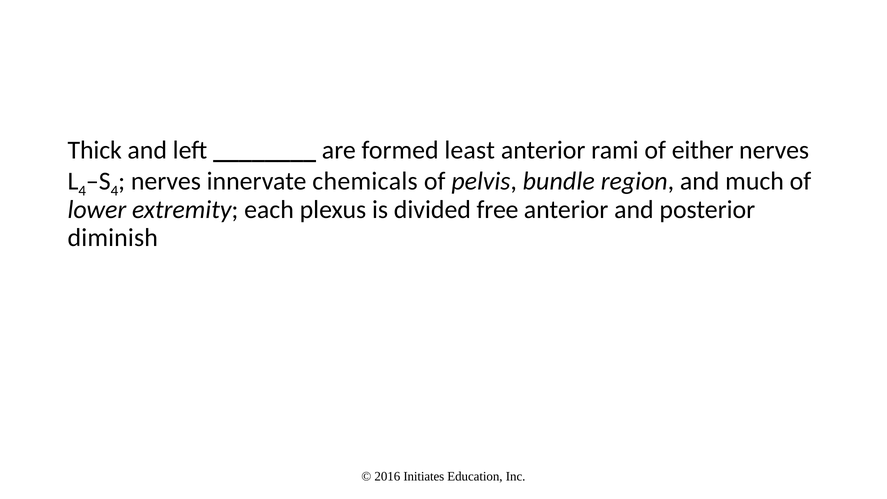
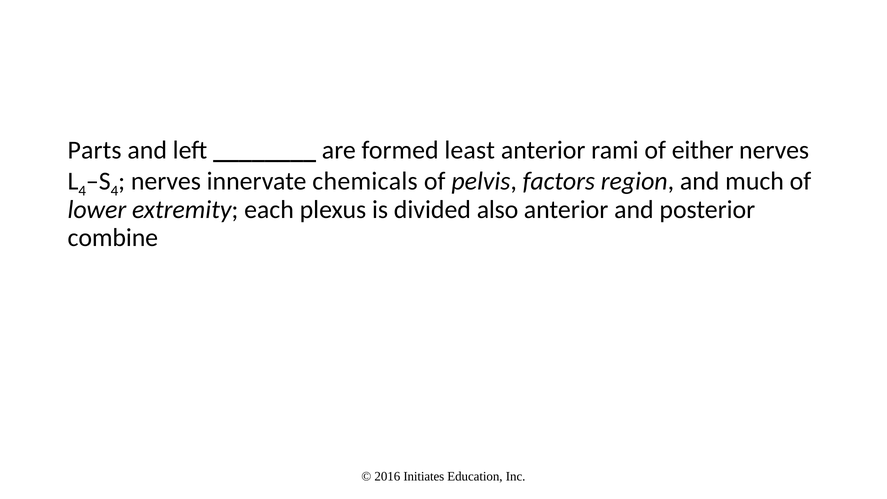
Thick: Thick -> Parts
bundle: bundle -> factors
free: free -> also
diminish: diminish -> combine
